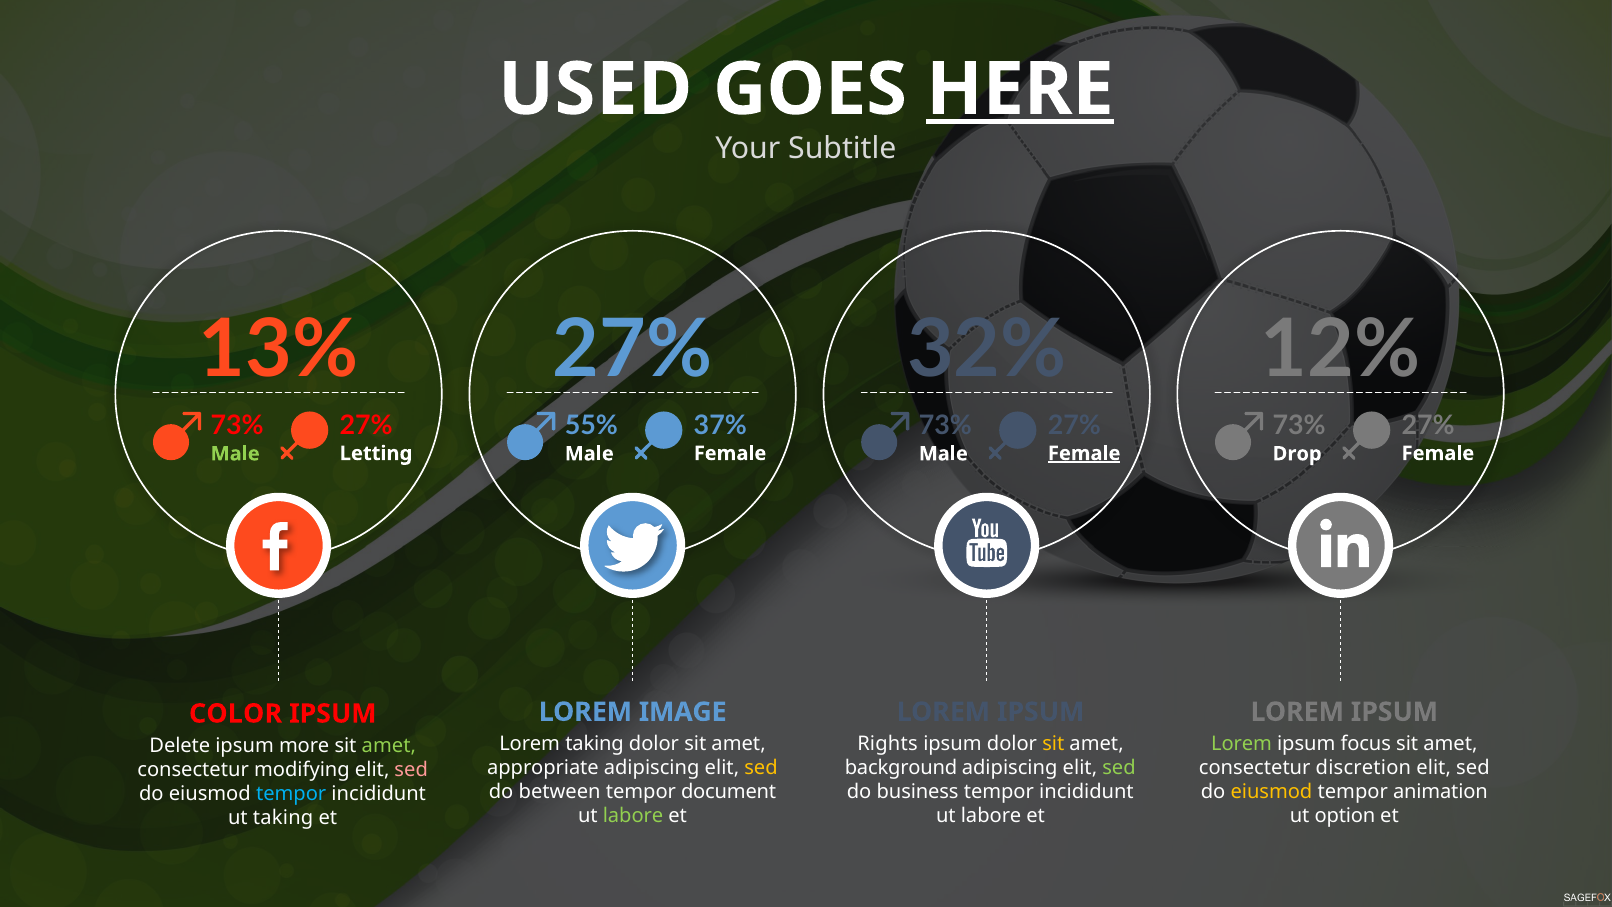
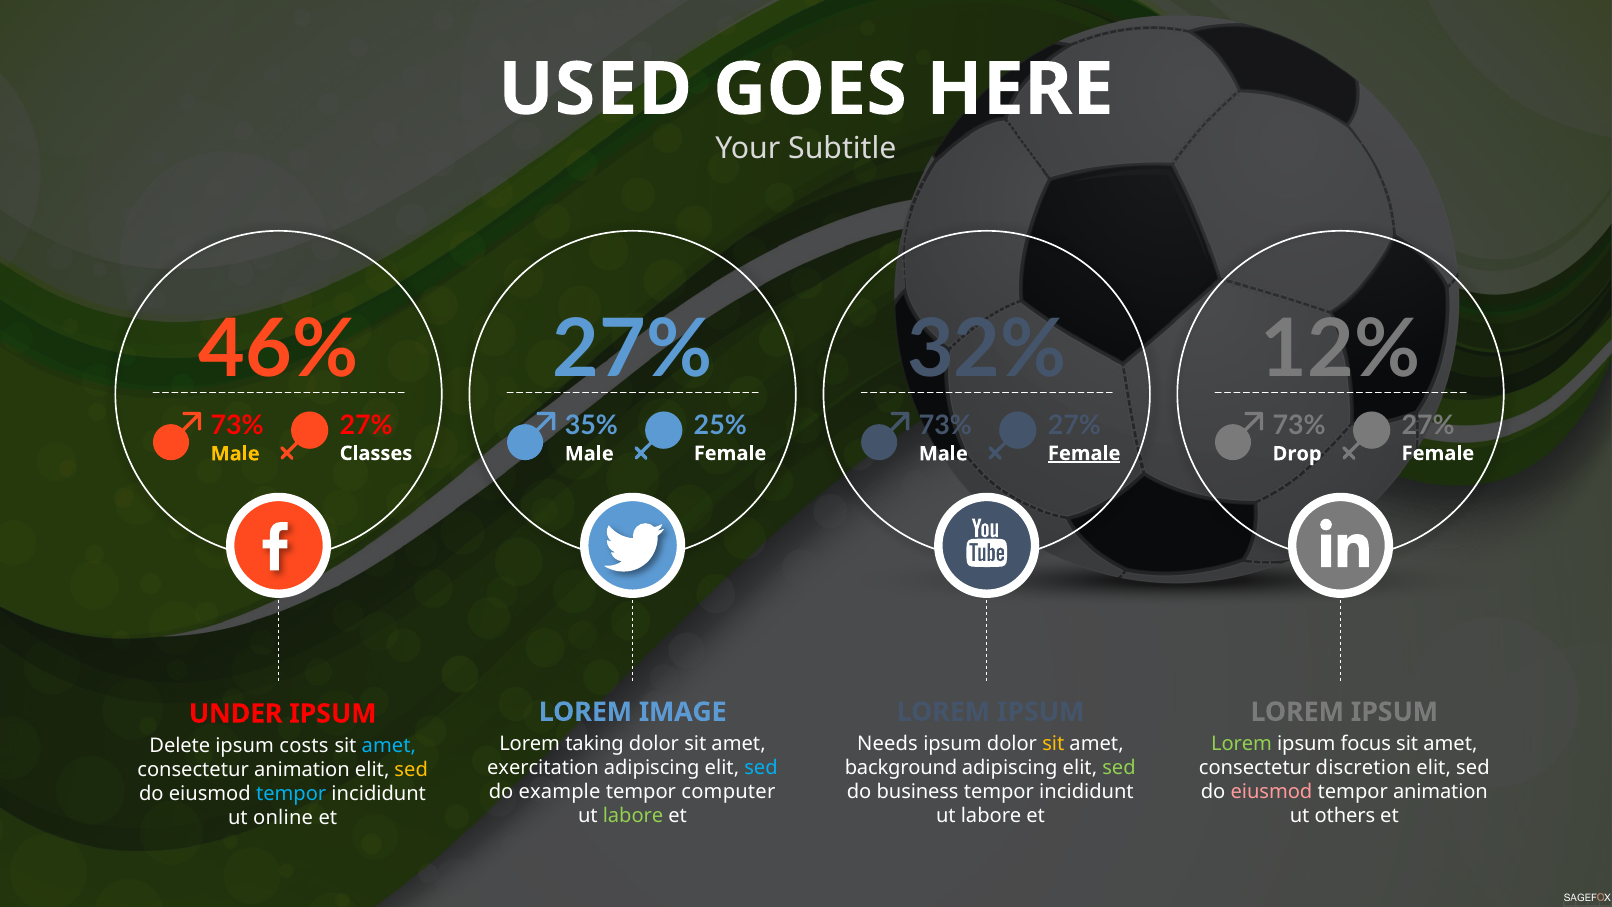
HERE underline: present -> none
13%: 13% -> 46%
37%: 37% -> 25%
55%: 55% -> 35%
Letting: Letting -> Classes
Male at (235, 454) colour: light green -> yellow
COLOR: COLOR -> UNDER
Rights: Rights -> Needs
more: more -> costs
amet at (389, 745) colour: light green -> light blue
appropriate: appropriate -> exercitation
sed at (761, 768) colour: yellow -> light blue
consectetur modifying: modifying -> animation
sed at (411, 769) colour: pink -> yellow
between: between -> example
document: document -> computer
eiusmod at (1271, 792) colour: yellow -> pink
option: option -> others
ut taking: taking -> online
